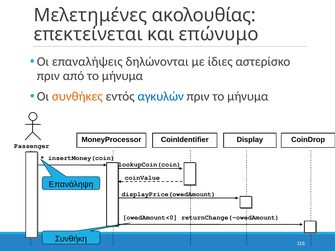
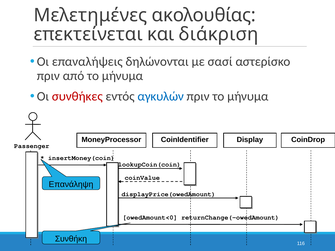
επώνυμο: επώνυμο -> διάκριση
ίδιες: ίδιες -> σασί
συνθήκες colour: orange -> red
